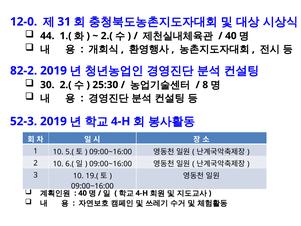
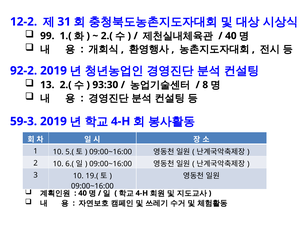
12-0: 12-0 -> 12-2
44: 44 -> 99
82-2: 82-2 -> 92-2
30: 30 -> 13
25:30: 25:30 -> 93:30
52-3: 52-3 -> 59-3
